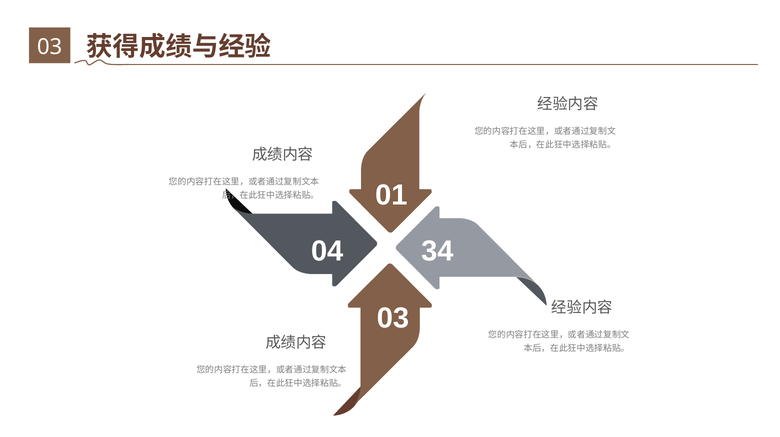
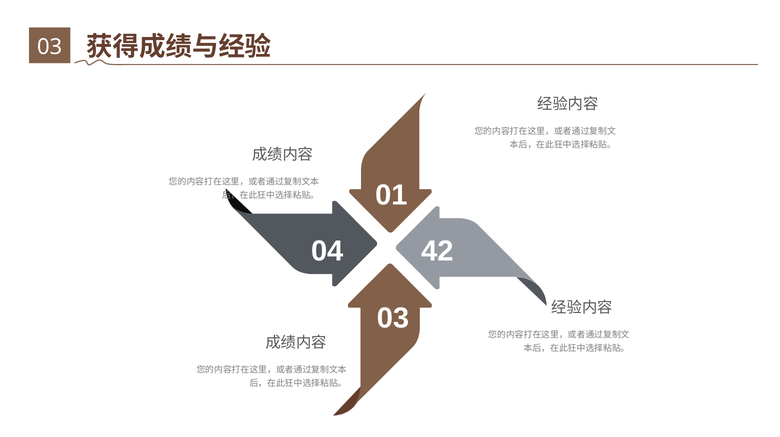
34: 34 -> 42
